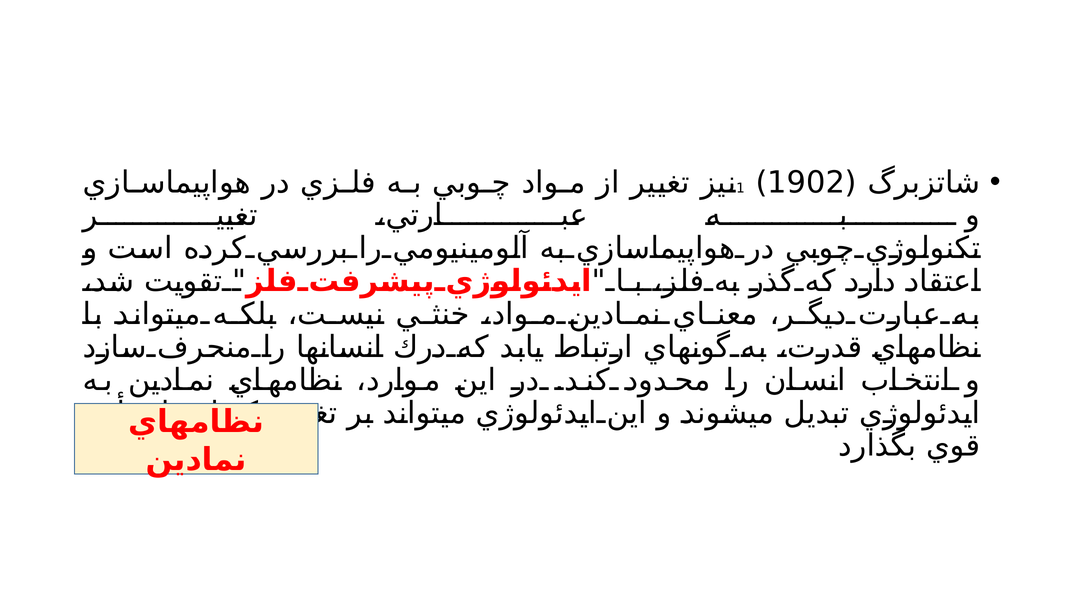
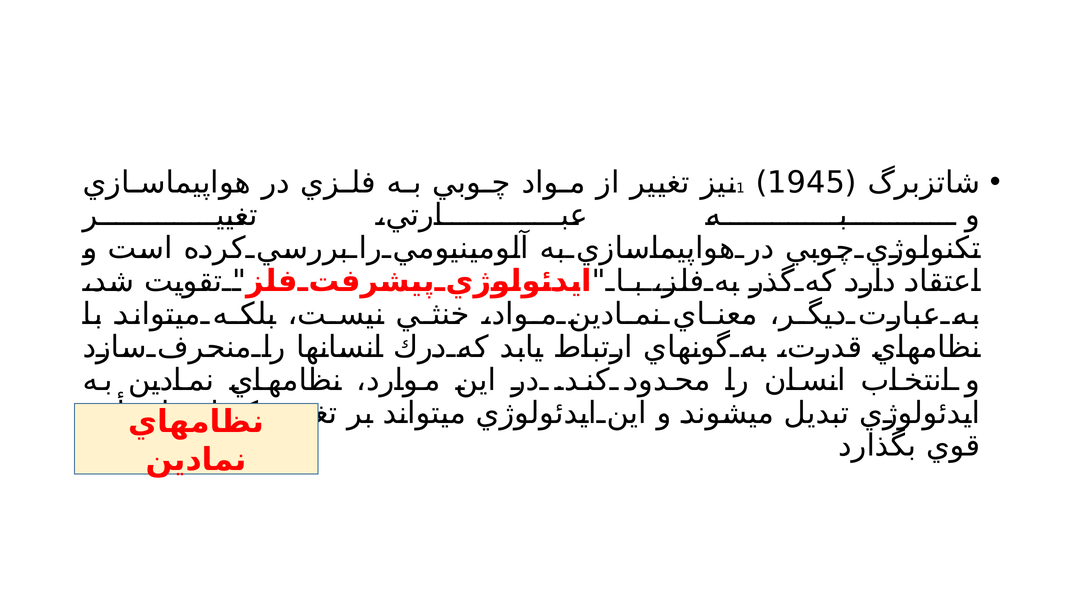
1902: 1902 -> 1945
